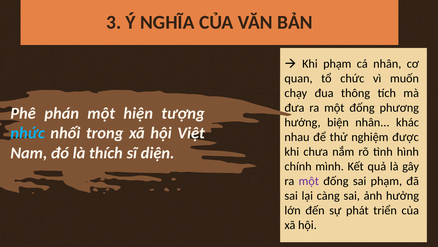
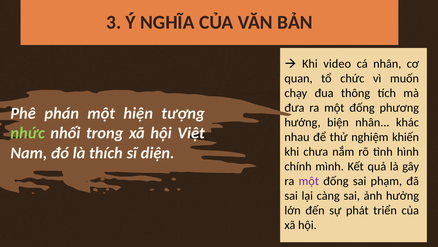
Khi phạm: phạm -> video
nhức colour: light blue -> light green
được: được -> khiến
